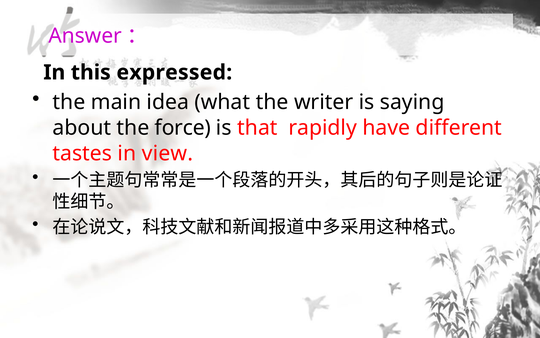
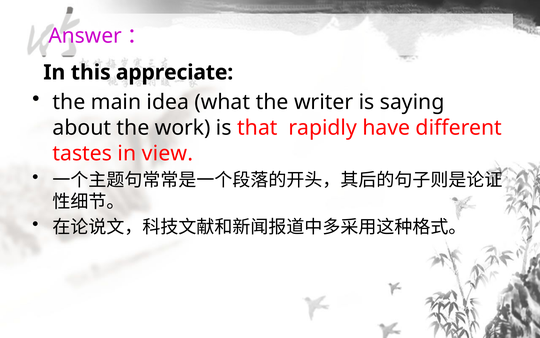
expressed: expressed -> appreciate
force: force -> work
